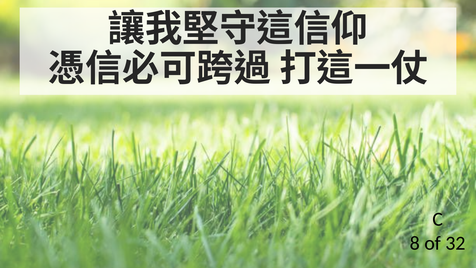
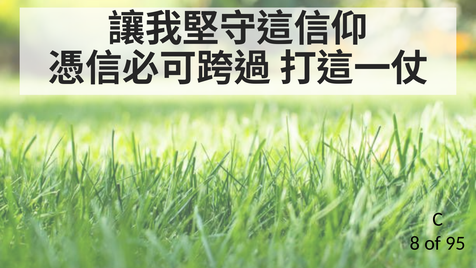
32: 32 -> 95
